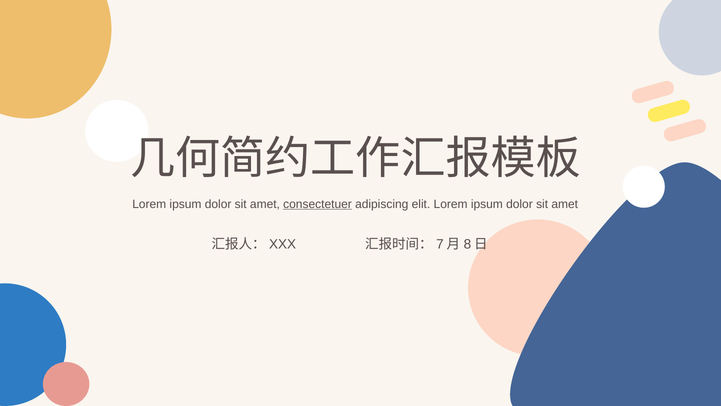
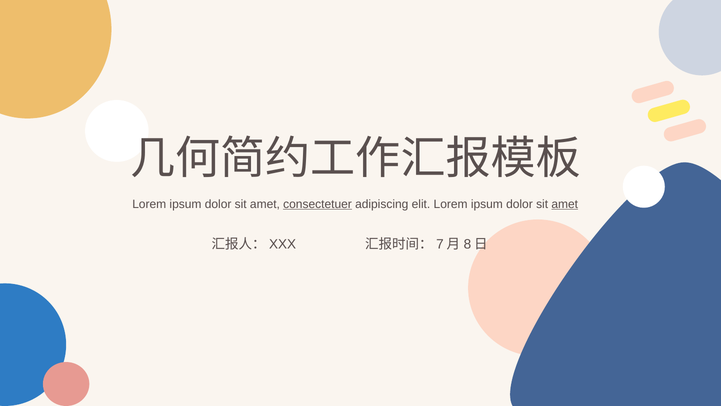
amet at (565, 204) underline: none -> present
